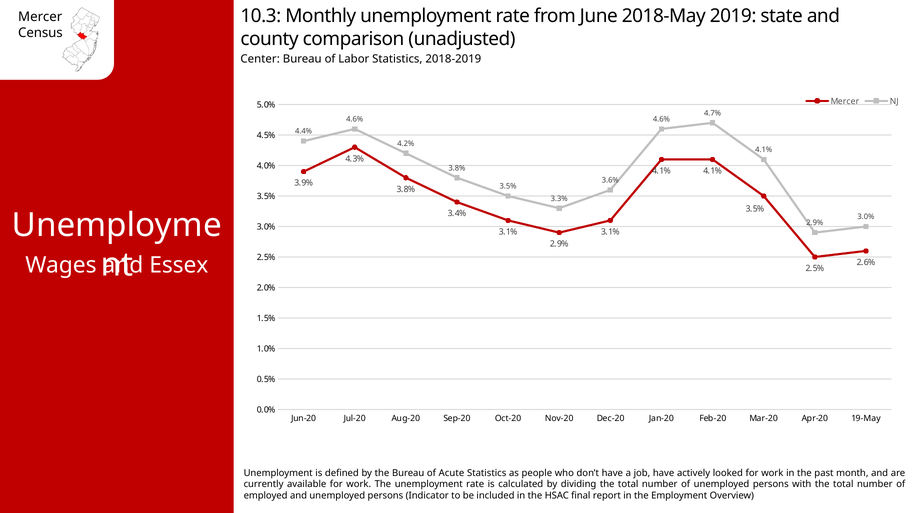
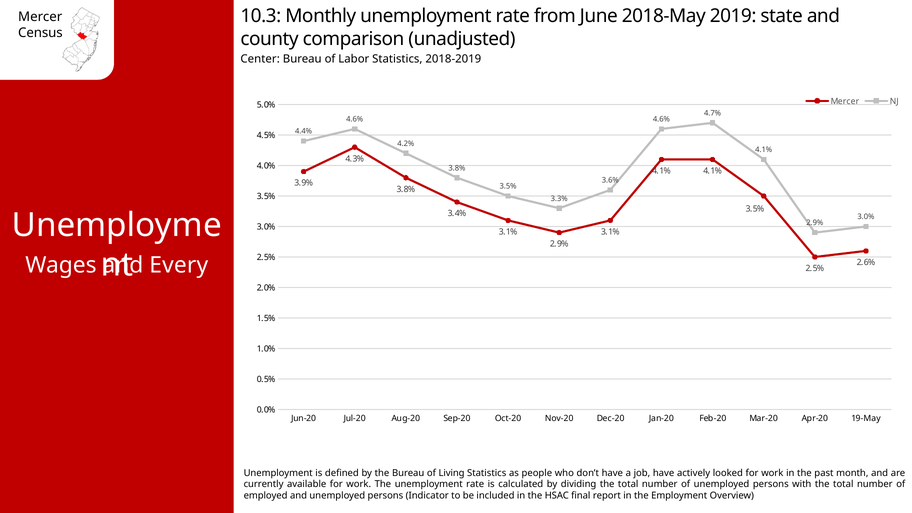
Essex: Essex -> Every
Acute: Acute -> Living
